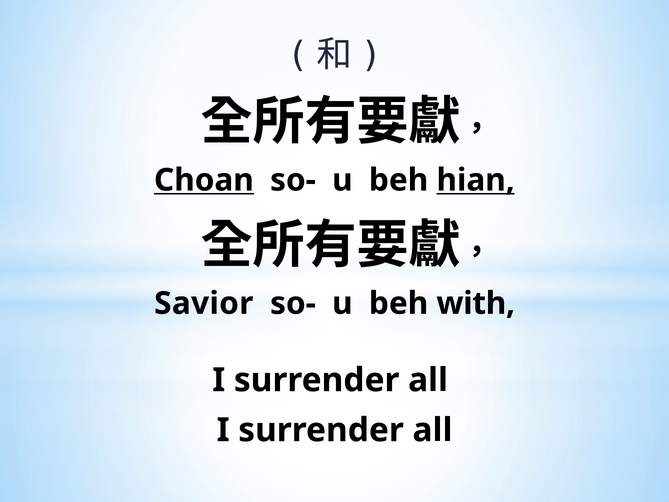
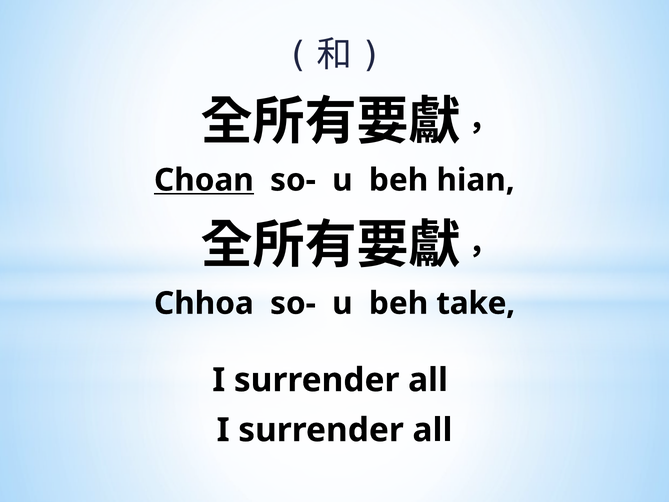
hian underline: present -> none
Savior: Savior -> Chhoa
with: with -> take
